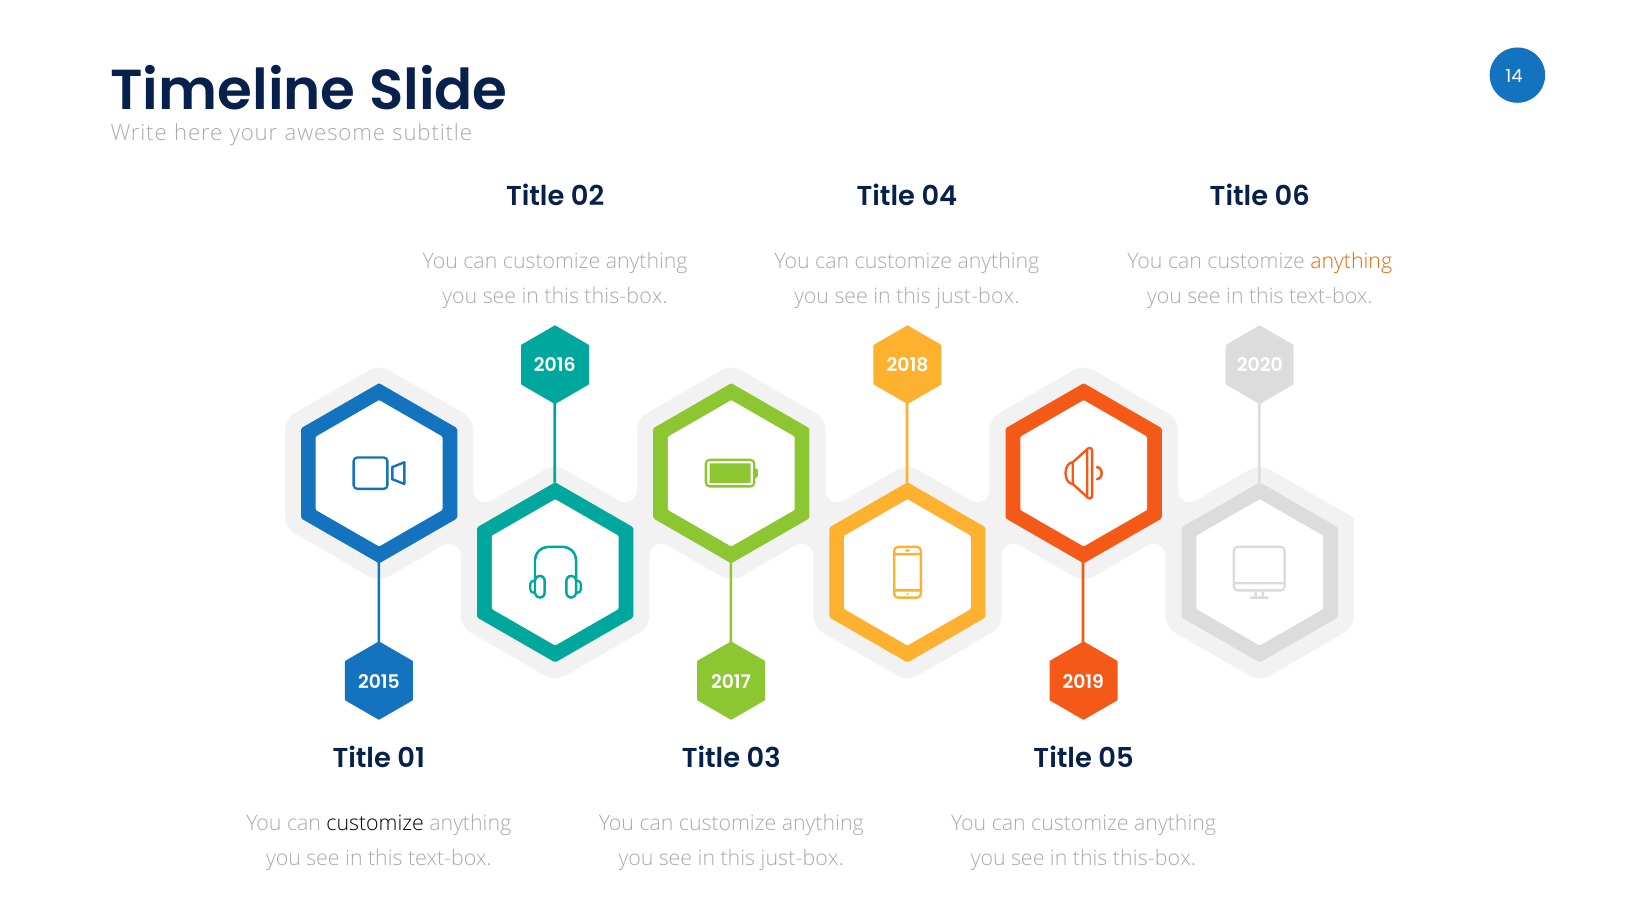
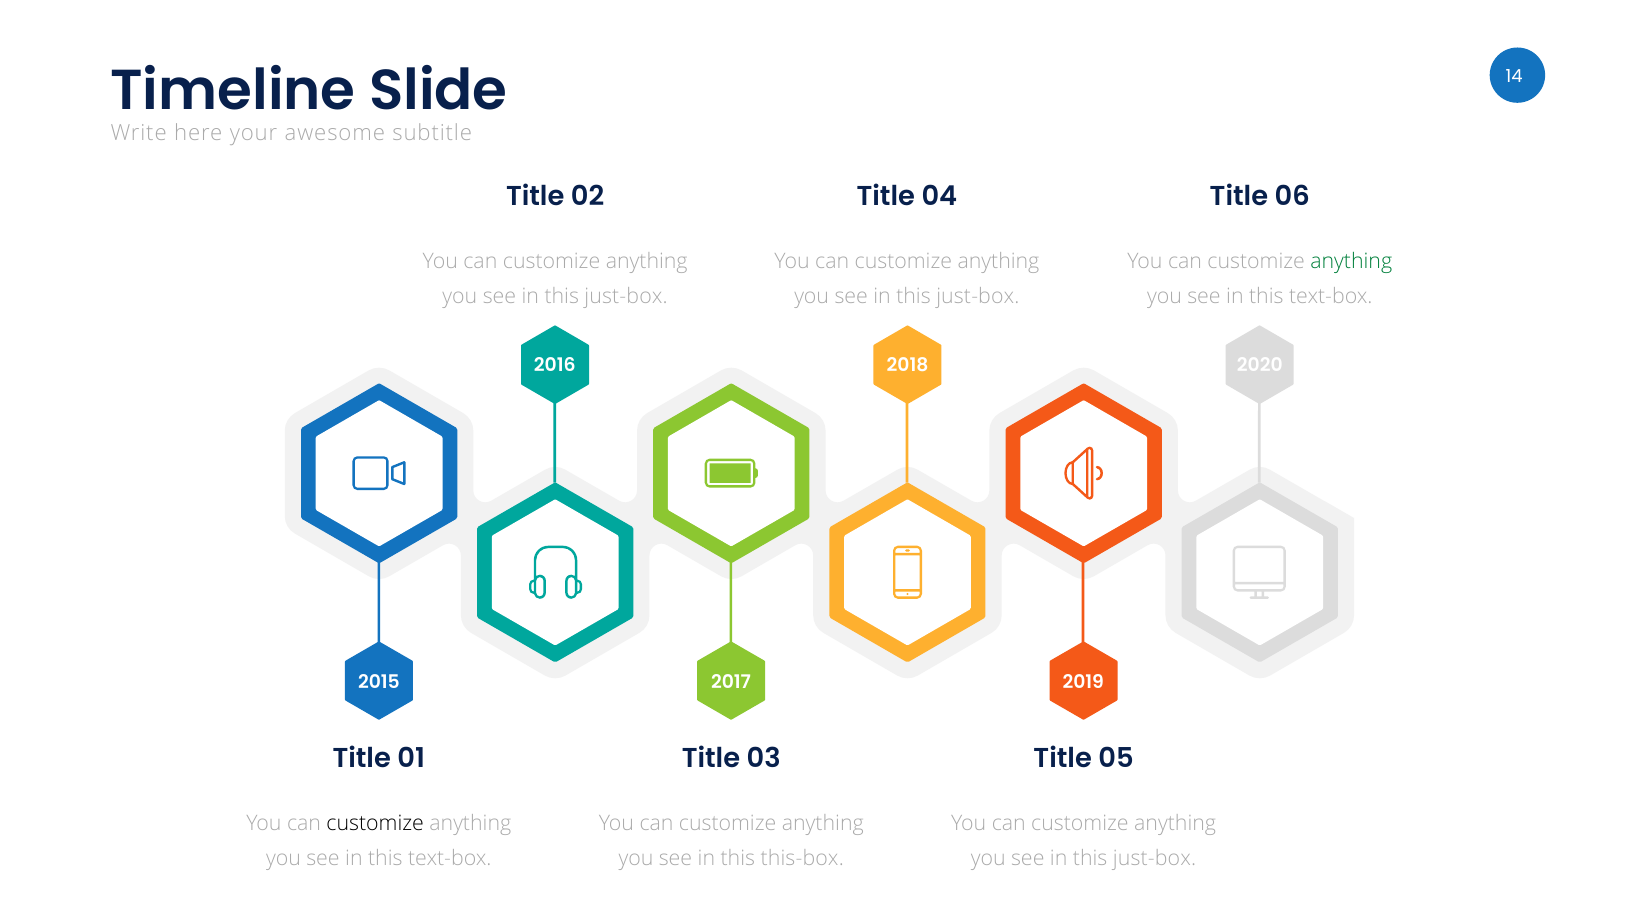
anything at (1351, 261) colour: orange -> green
this-box at (626, 296): this-box -> just-box
just-box at (802, 859): just-box -> this-box
this-box at (1154, 859): this-box -> just-box
